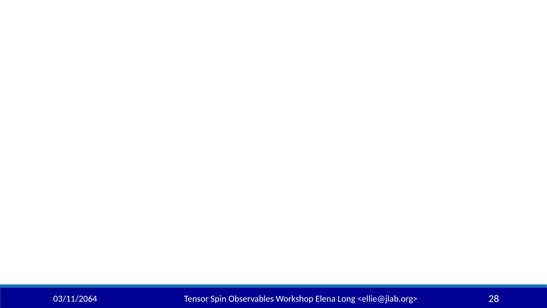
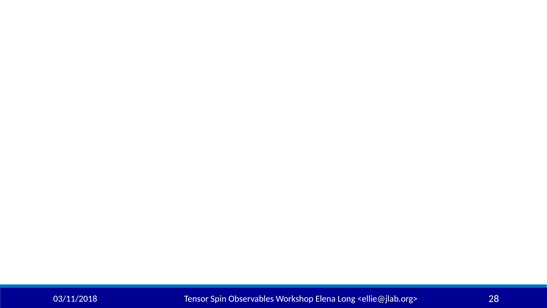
03/11/2064: 03/11/2064 -> 03/11/2018
